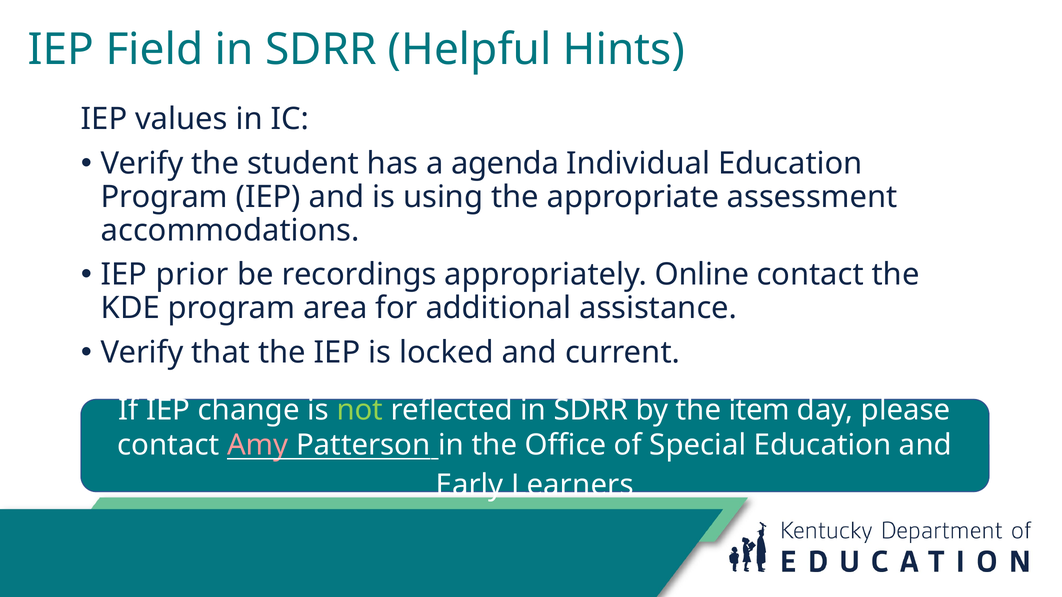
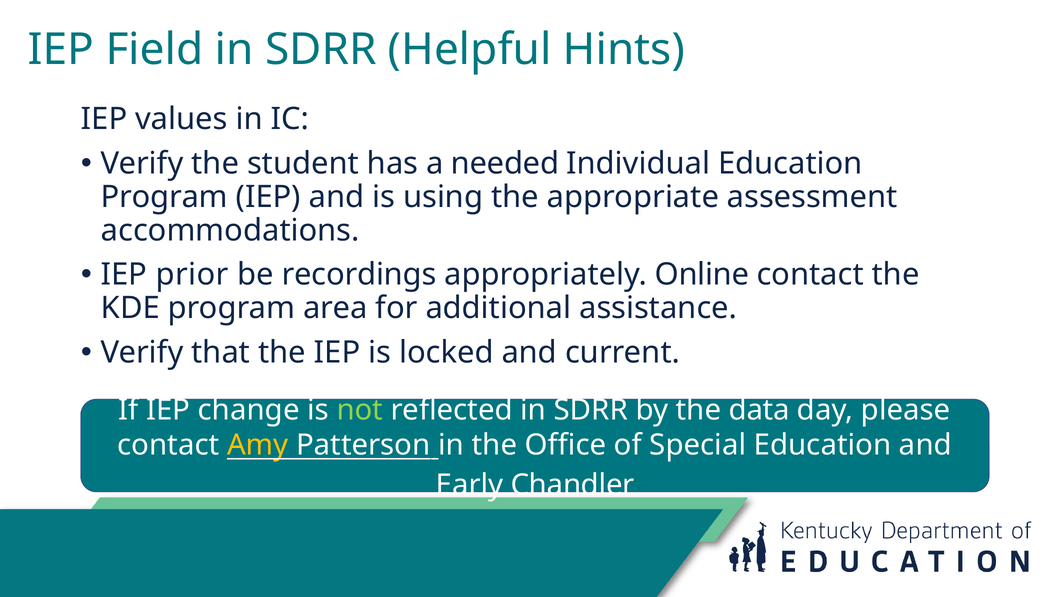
agenda: agenda -> needed
item: item -> data
Amy colour: pink -> yellow
Learners: Learners -> Chandler
